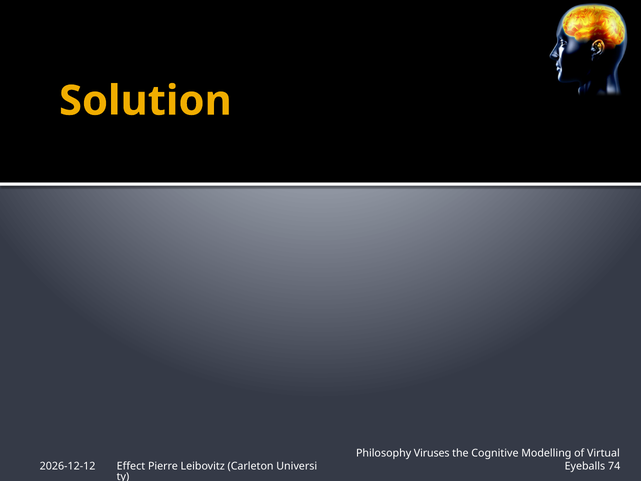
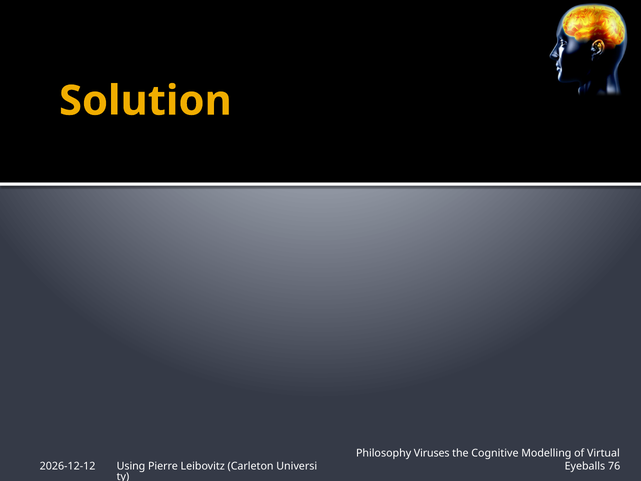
Effect: Effect -> Using
74: 74 -> 76
